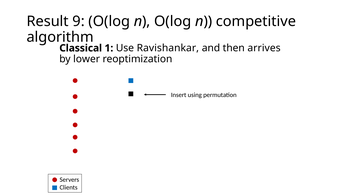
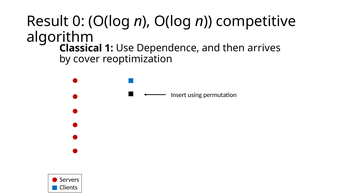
9: 9 -> 0
Ravishankar: Ravishankar -> Dependence
lower: lower -> cover
